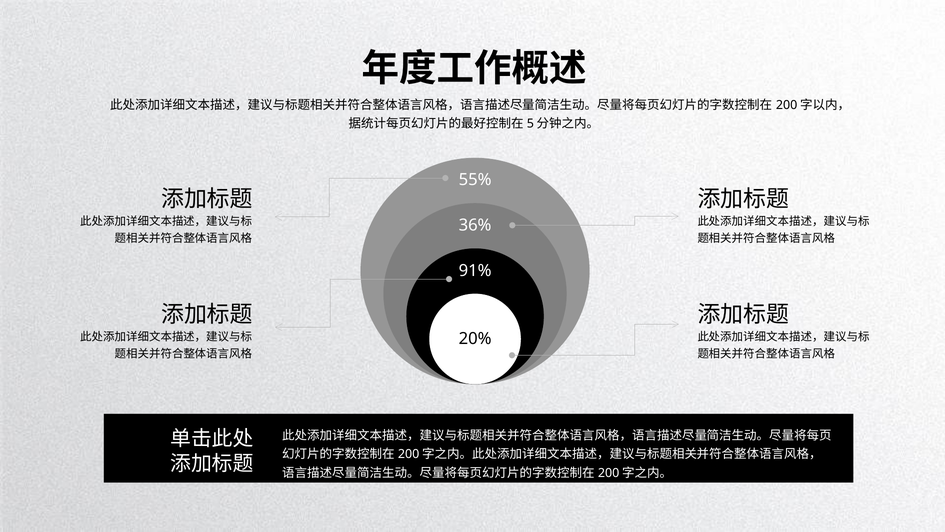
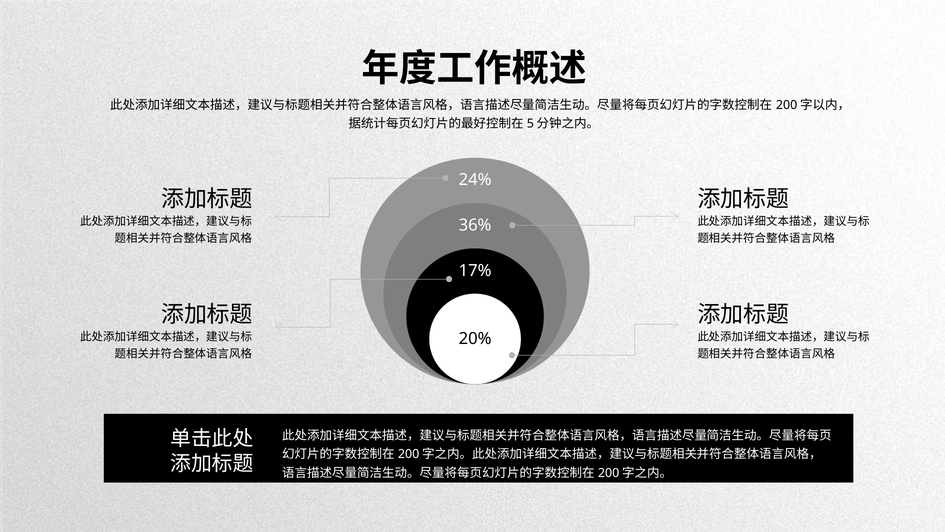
55%: 55% -> 24%
91%: 91% -> 17%
